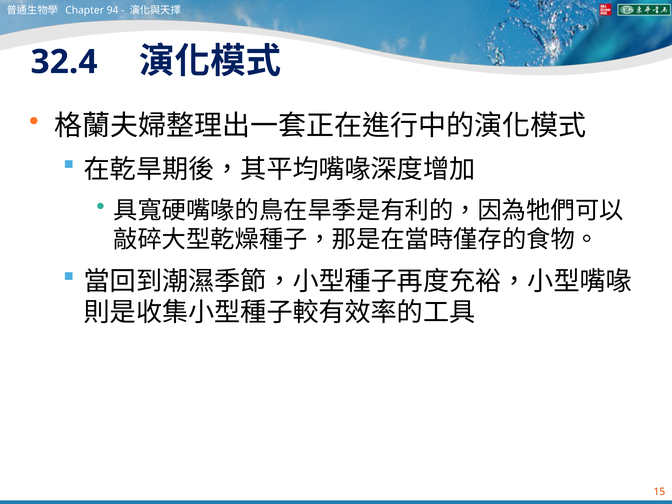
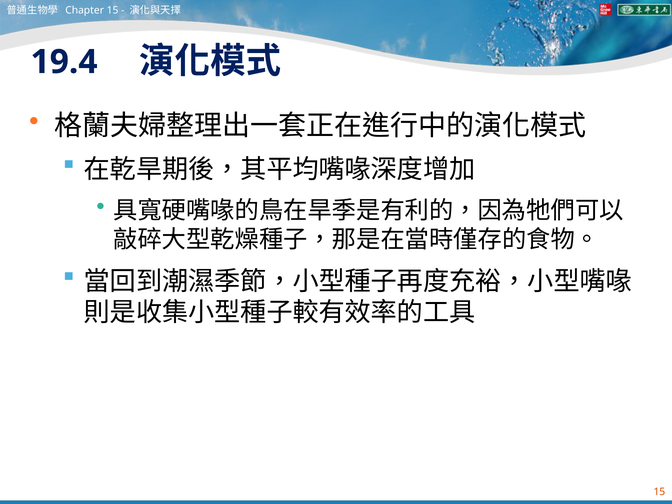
Chapter 94: 94 -> 15
32.4: 32.4 -> 19.4
